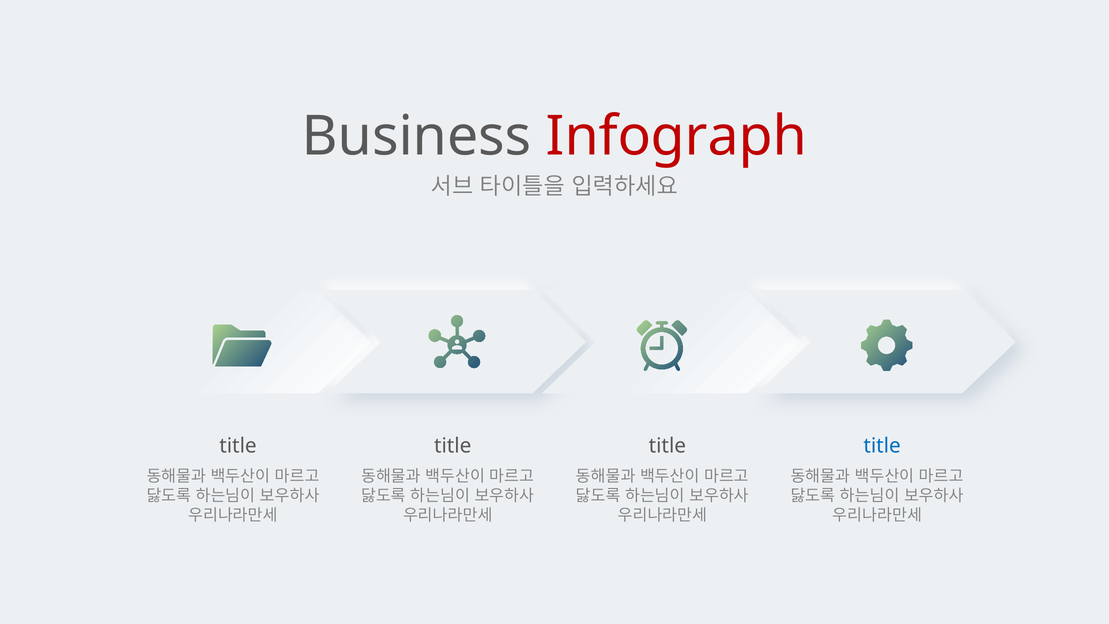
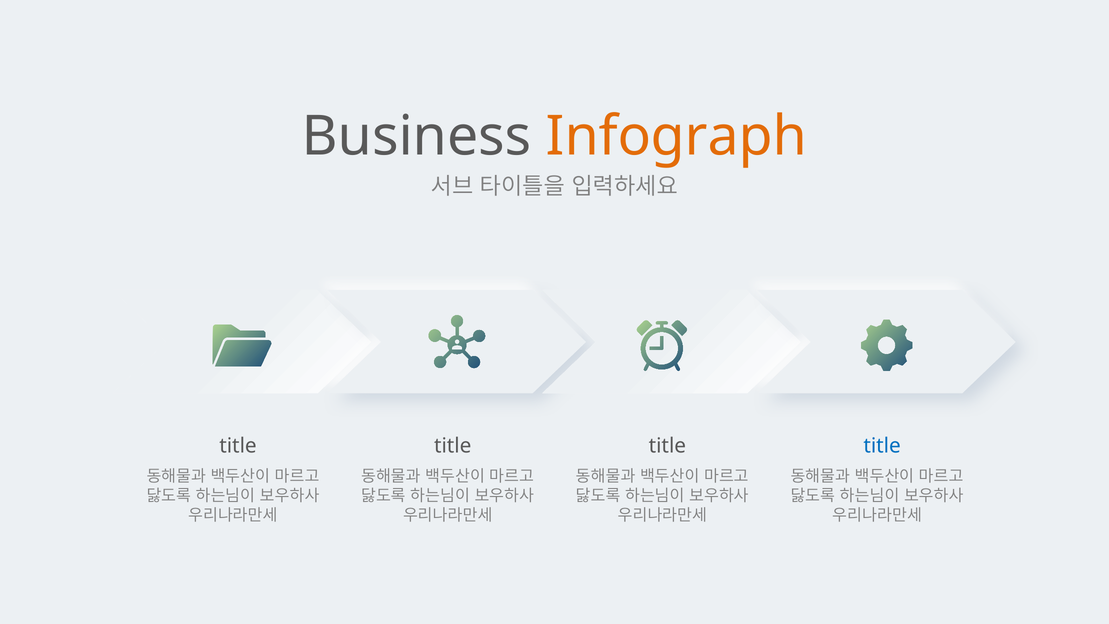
Infograph colour: red -> orange
